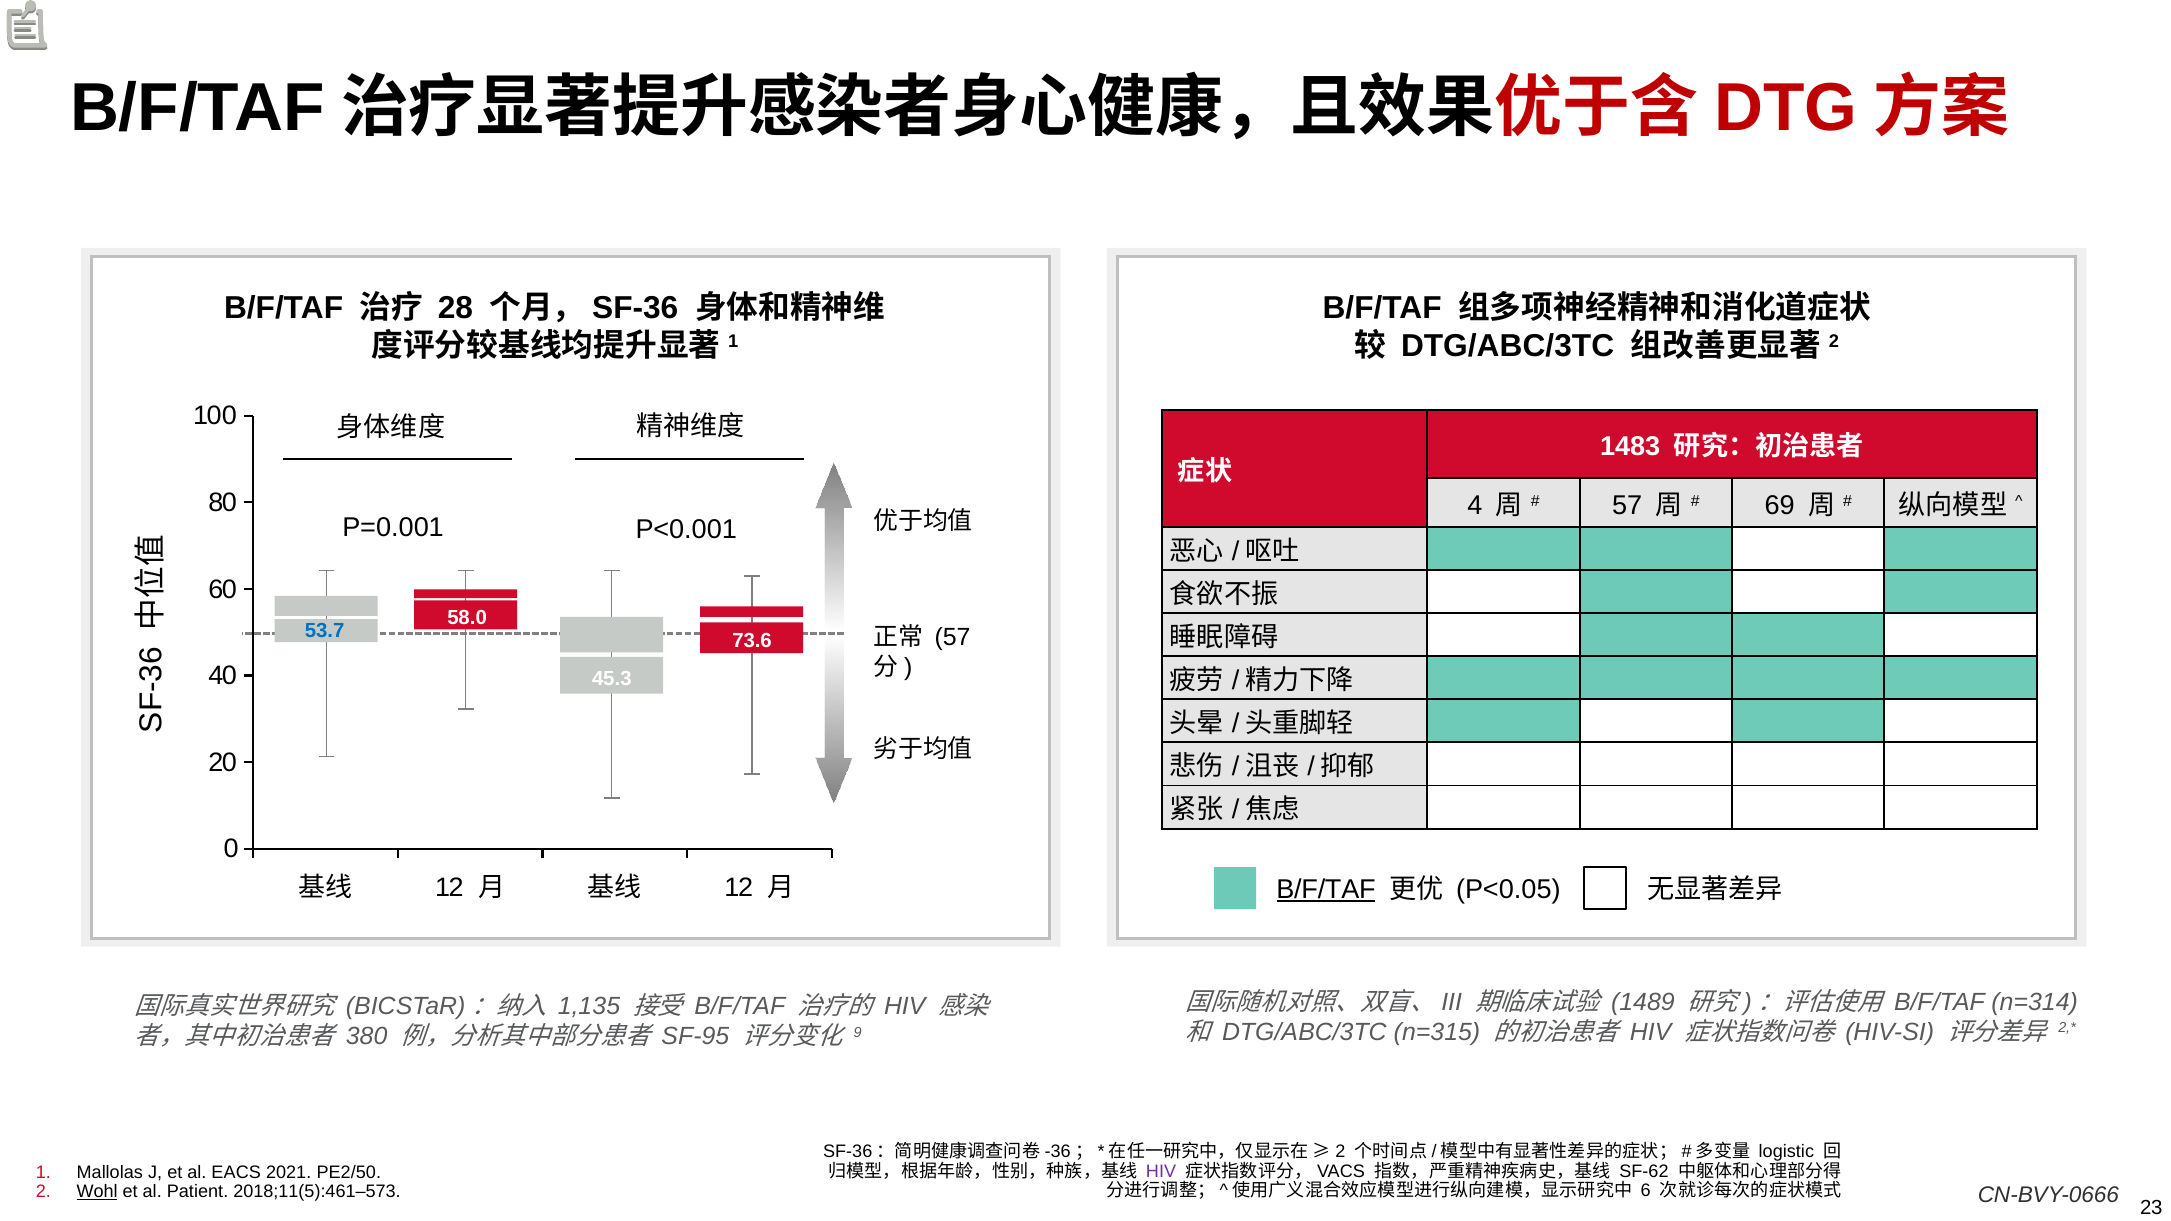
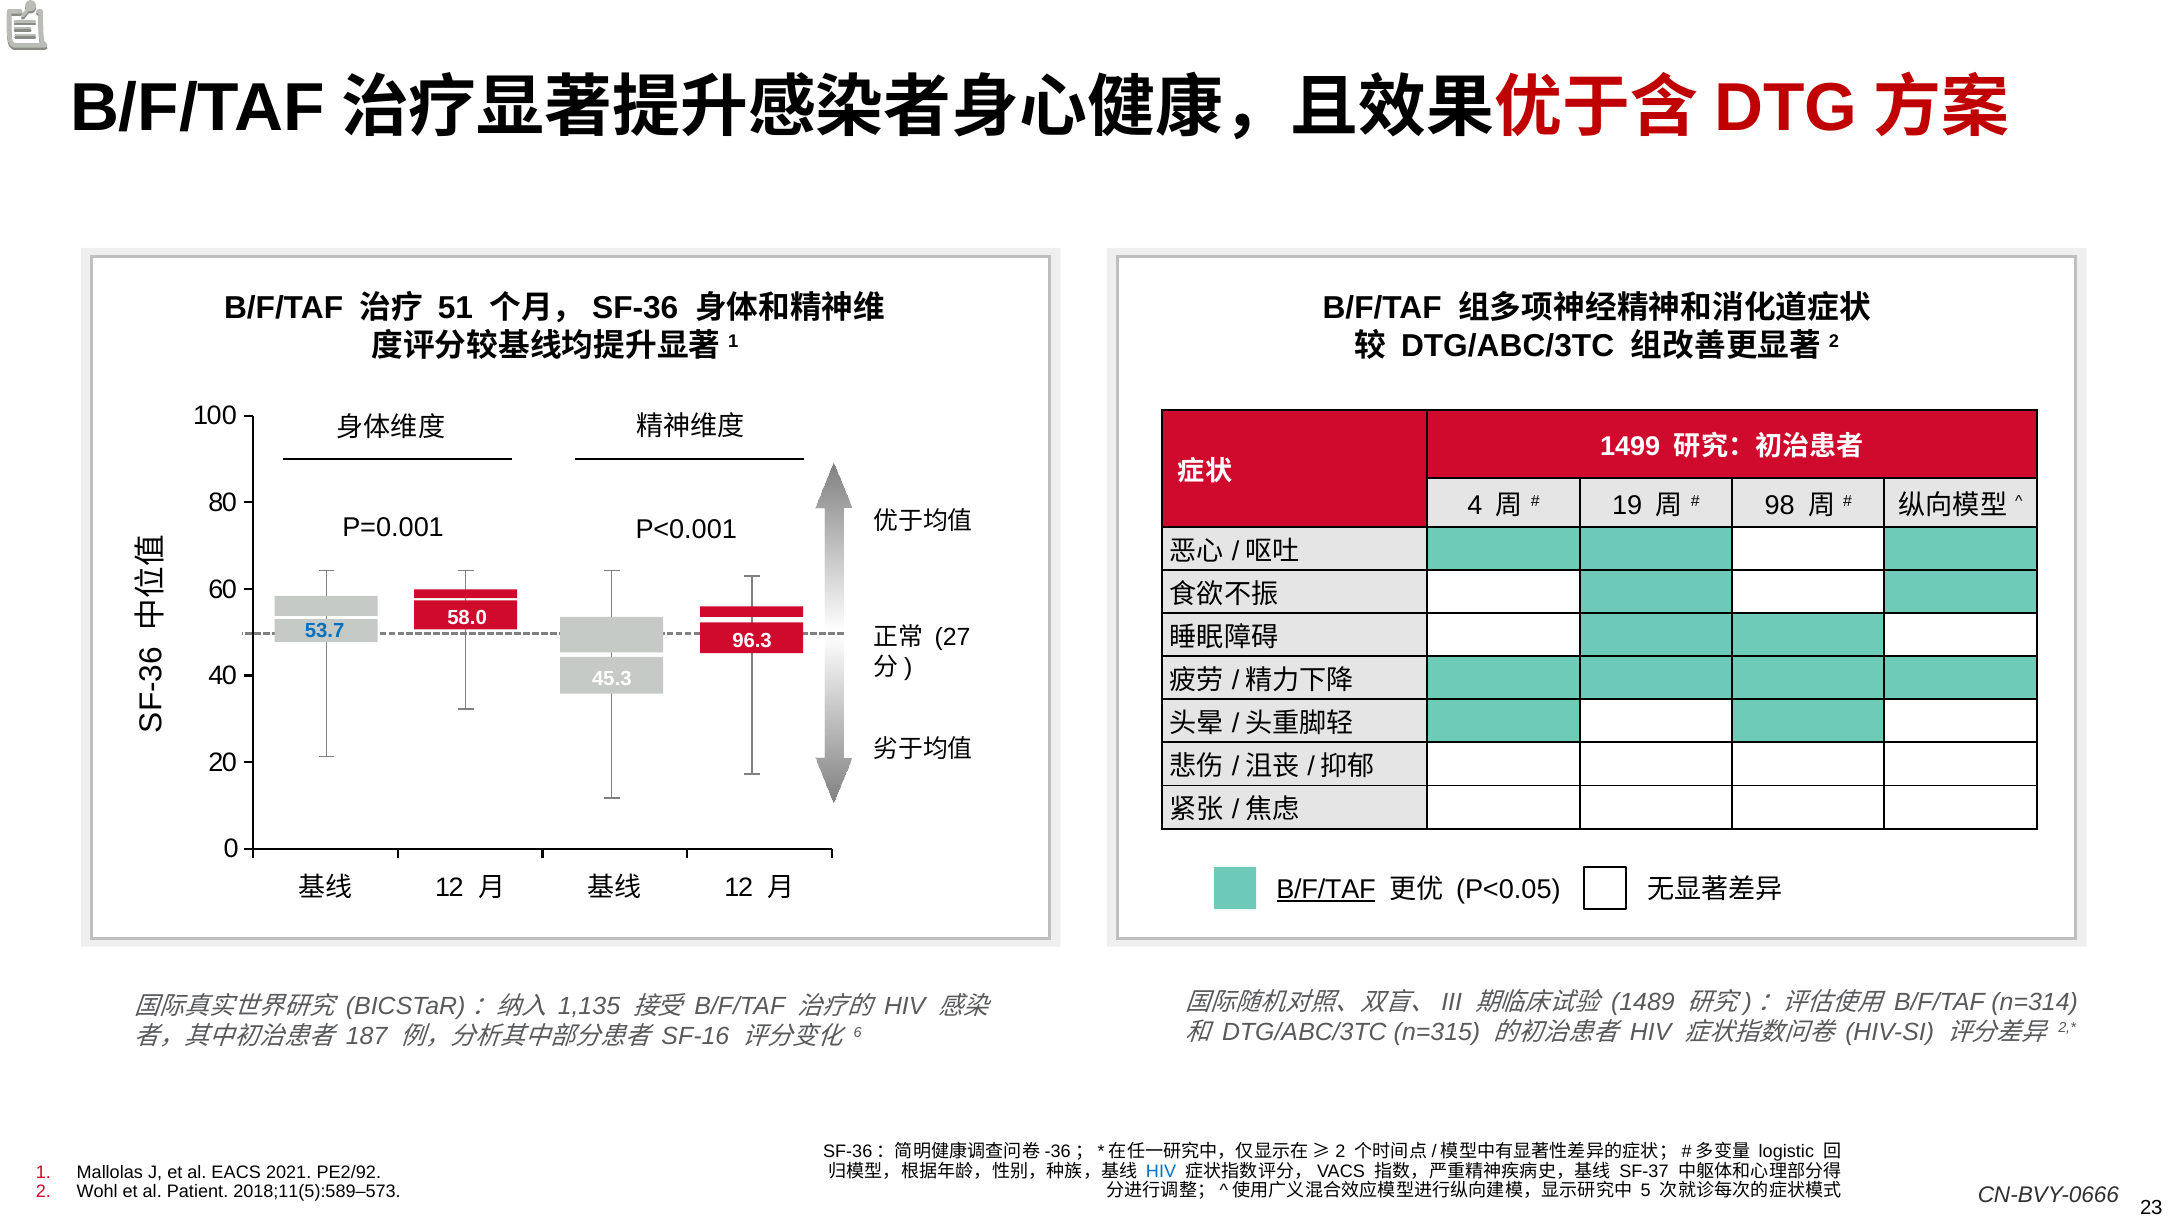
28: 28 -> 51
1483: 1483 -> 1499
57 at (1627, 505): 57 -> 19
69: 69 -> 98
57 at (952, 638): 57 -> 27
73.6: 73.6 -> 96.3
380: 380 -> 187
SF-95: SF-95 -> SF-16
9 at (858, 1033): 9 -> 6
PE2/50: PE2/50 -> PE2/92
HIV at (1161, 1171) colour: purple -> blue
SF-62: SF-62 -> SF-37
6 at (1646, 1191): 6 -> 5
Wohl underline: present -> none
2018;11(5):461–573: 2018;11(5):461–573 -> 2018;11(5):589–573
